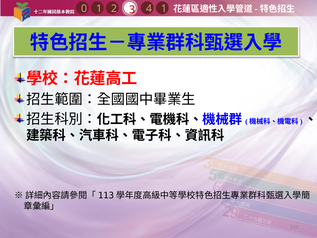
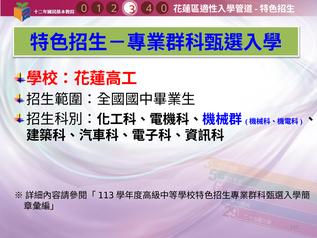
4 1: 1 -> 0
